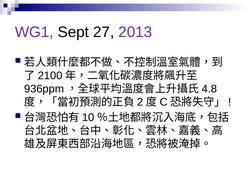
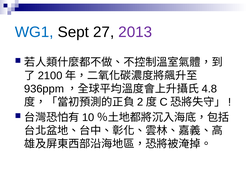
WG1 colour: purple -> blue
